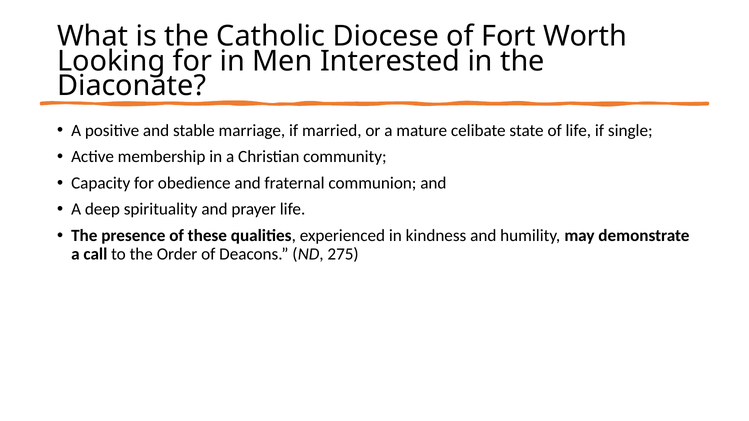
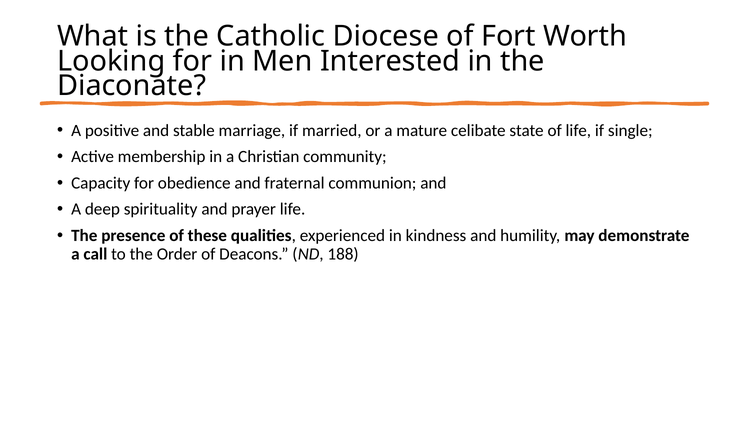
275: 275 -> 188
